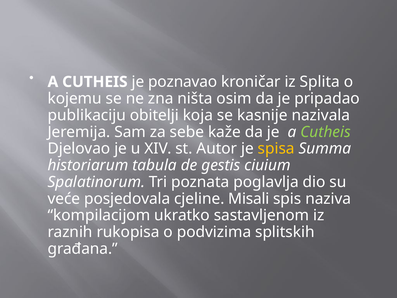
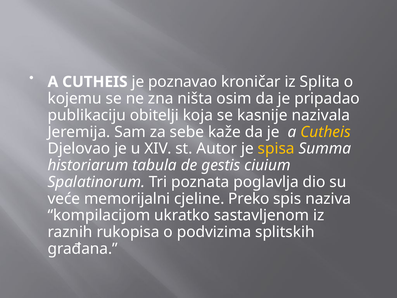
Cutheis at (326, 132) colour: light green -> yellow
posjedovala: posjedovala -> memorijalni
Misali: Misali -> Preko
